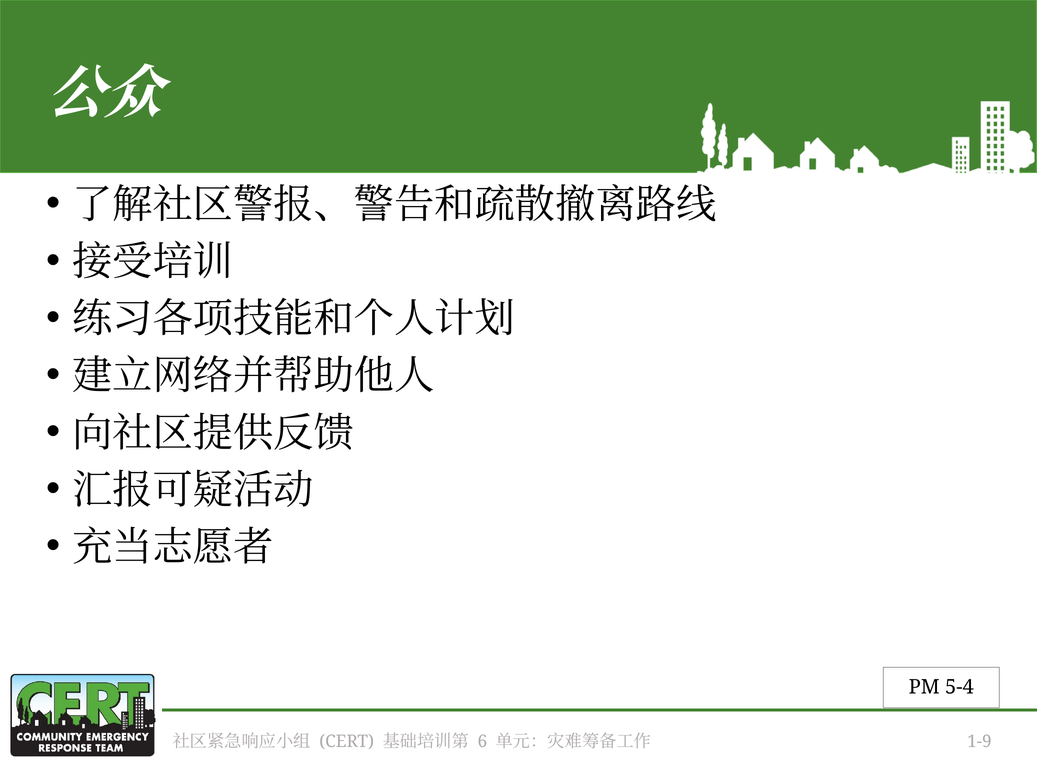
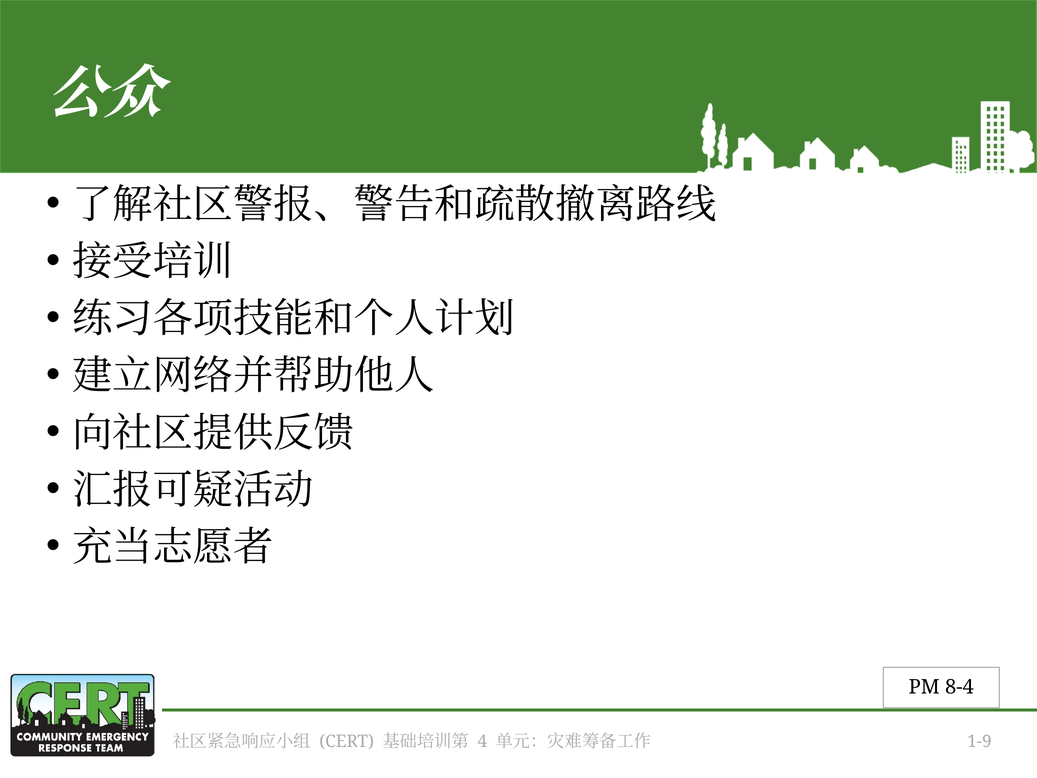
5-4: 5-4 -> 8-4
6: 6 -> 4
